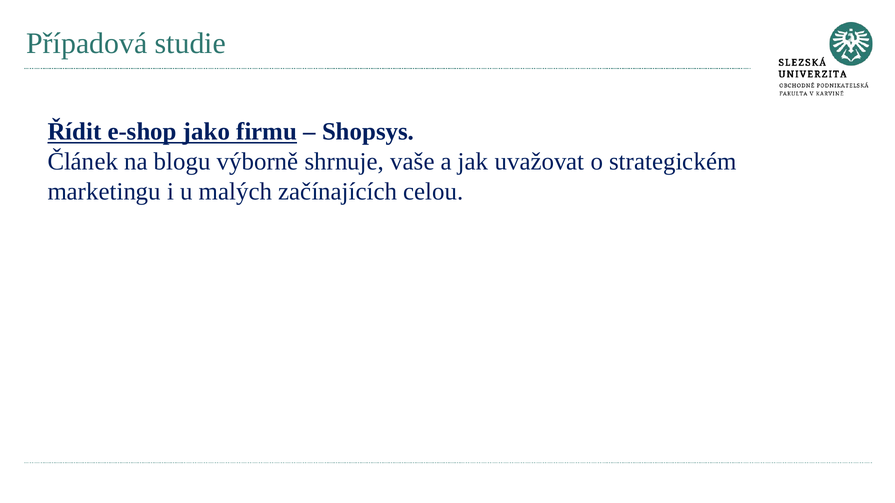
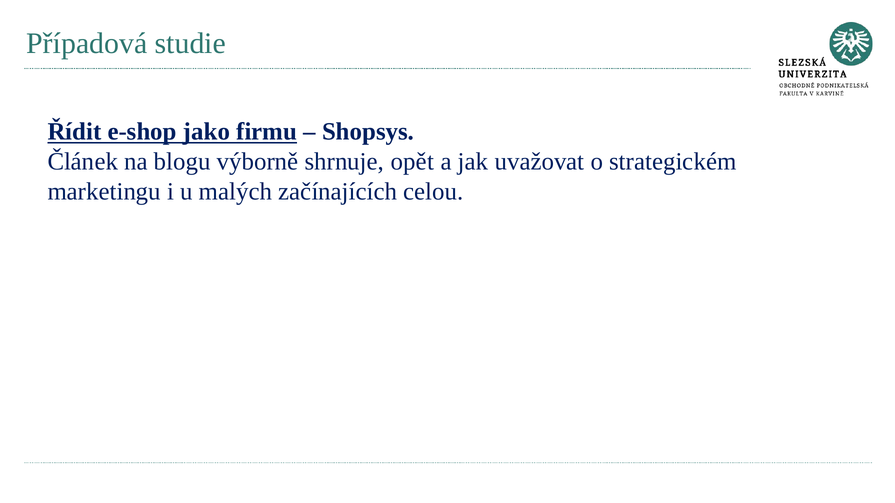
vaše: vaše -> opět
